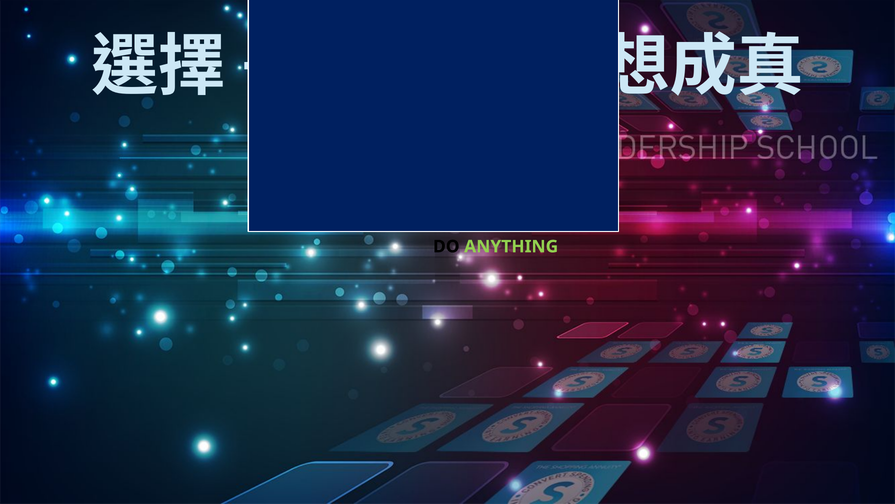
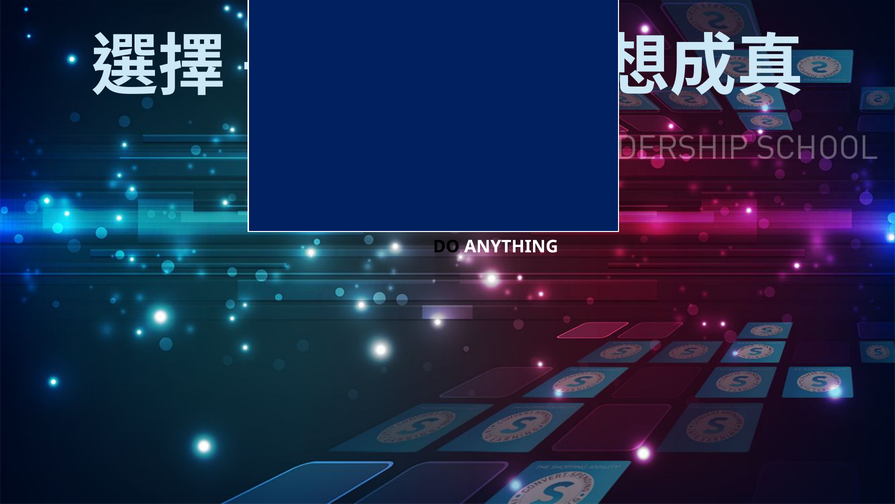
ANYTHING colour: light green -> white
